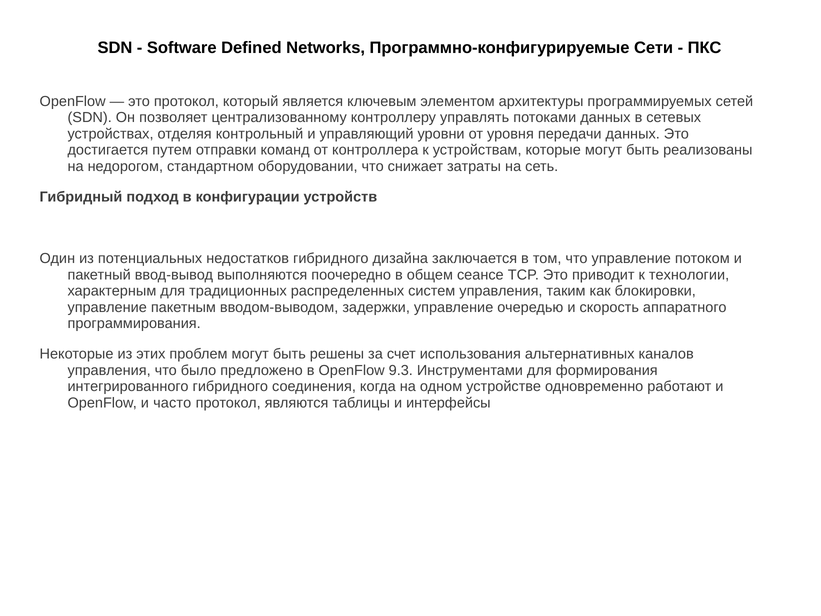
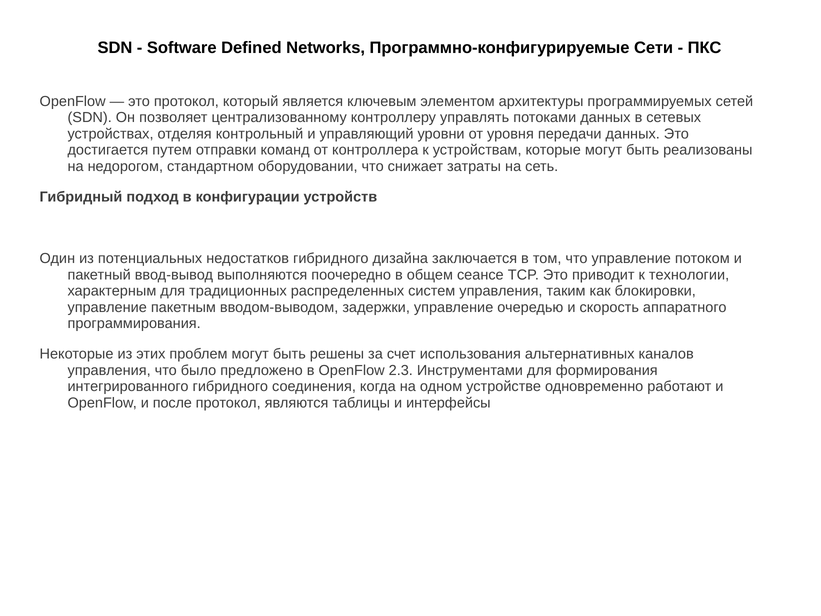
9.3: 9.3 -> 2.3
часто: часто -> после
